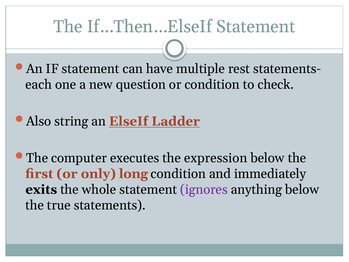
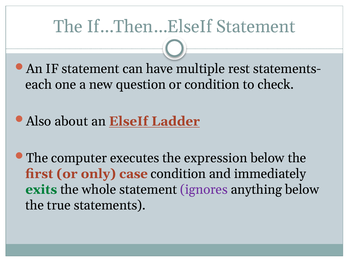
string: string -> about
long: long -> case
exits colour: black -> green
